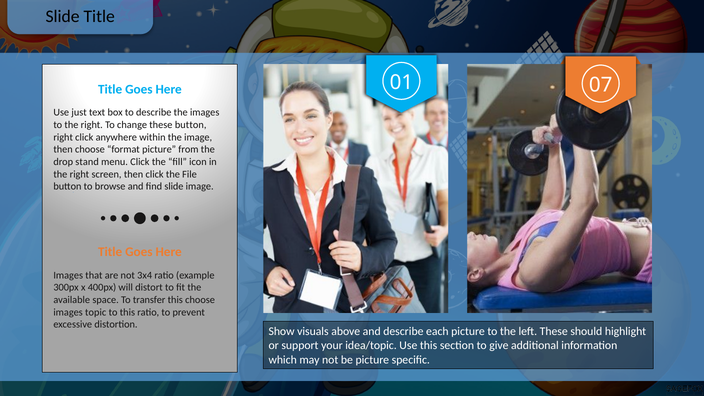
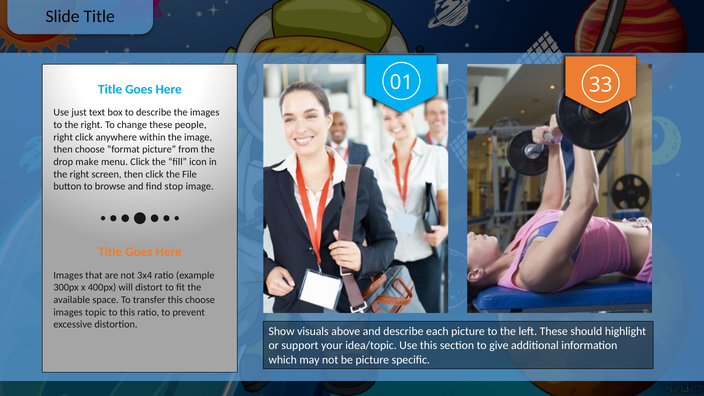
07: 07 -> 33
these button: button -> people
stand: stand -> make
find slide: slide -> stop
